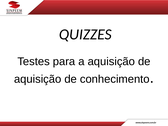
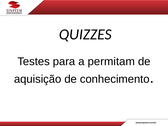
a aquisição: aquisição -> permitam
